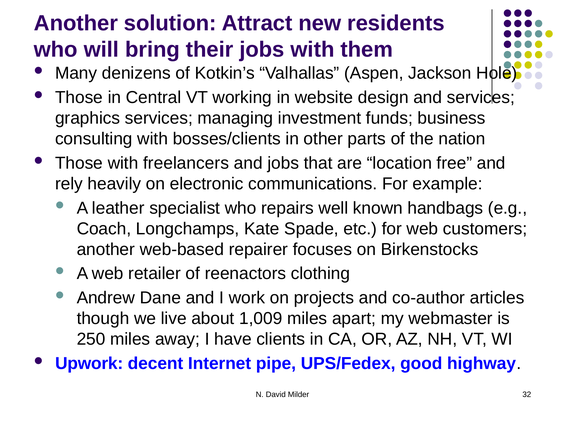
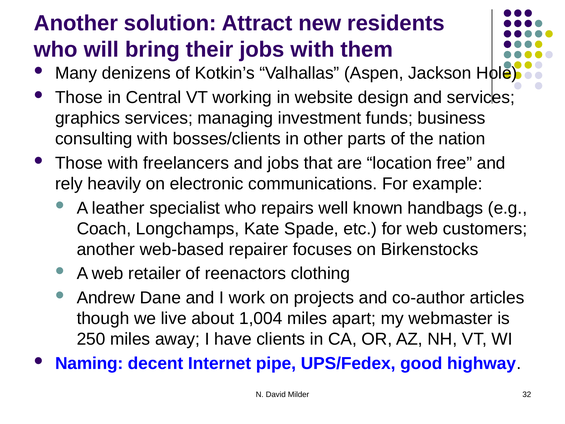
1,009: 1,009 -> 1,004
Upwork: Upwork -> Naming
